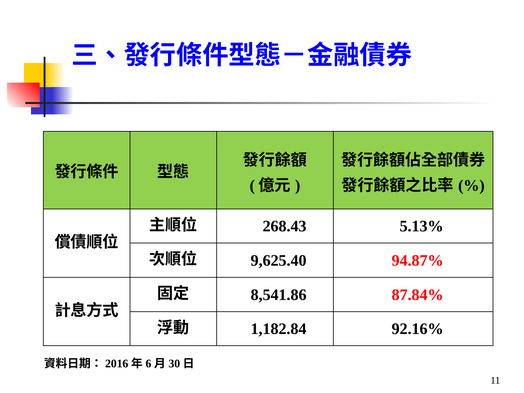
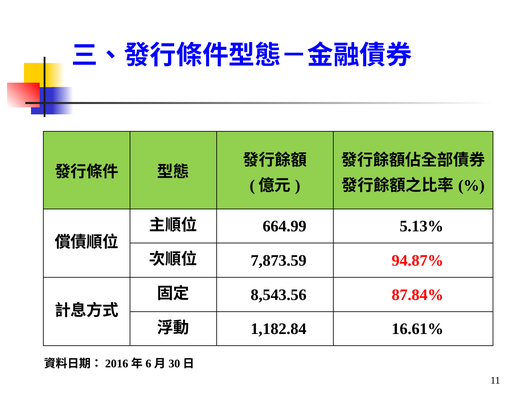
268.43: 268.43 -> 664.99
9,625.40: 9,625.40 -> 7,873.59
8,541.86: 8,541.86 -> 8,543.56
92.16%: 92.16% -> 16.61%
